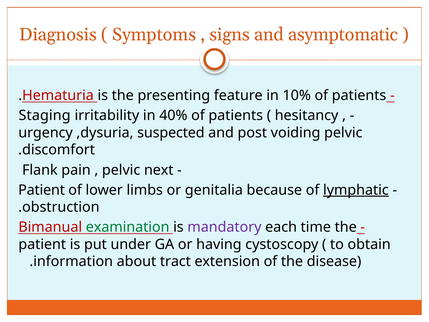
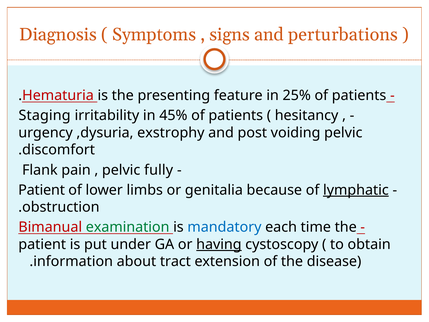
asymptomatic: asymptomatic -> perturbations
10%: 10% -> 25%
40%: 40% -> 45%
suspected: suspected -> exstrophy
next: next -> fully
mandatory colour: purple -> blue
having underline: none -> present
